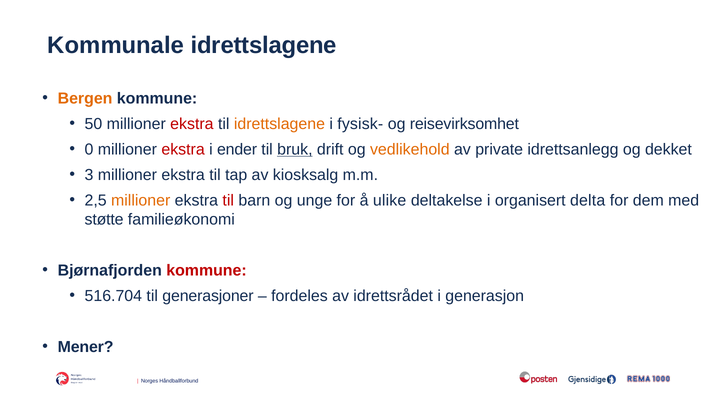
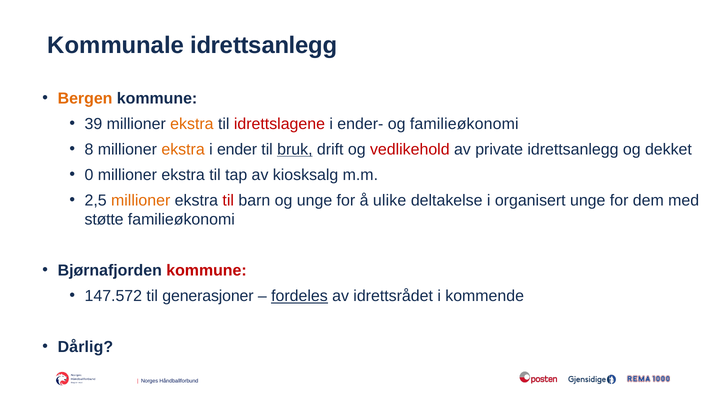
Kommunale idrettslagene: idrettslagene -> idrettsanlegg
50: 50 -> 39
ekstra at (192, 124) colour: red -> orange
idrettslagene at (279, 124) colour: orange -> red
fysisk-: fysisk- -> ender-
og reisevirksomhet: reisevirksomhet -> familieøkonomi
0: 0 -> 8
ekstra at (183, 149) colour: red -> orange
vedlikehold colour: orange -> red
3: 3 -> 0
organisert delta: delta -> unge
516.704: 516.704 -> 147.572
fordeles underline: none -> present
generasjon: generasjon -> kommende
Mener: Mener -> Dårlig
